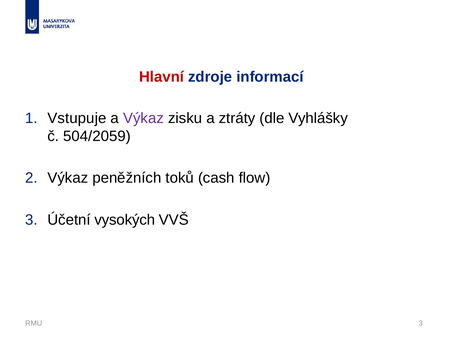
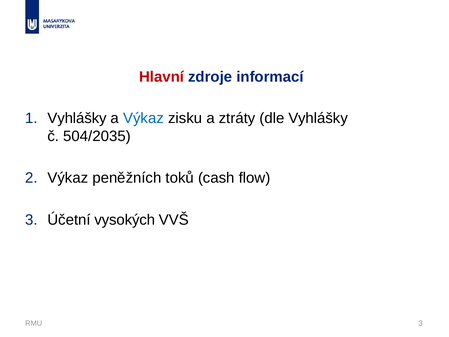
Vstupuje at (77, 118): Vstupuje -> Vyhlášky
Výkaz at (144, 118) colour: purple -> blue
504/2059: 504/2059 -> 504/2035
